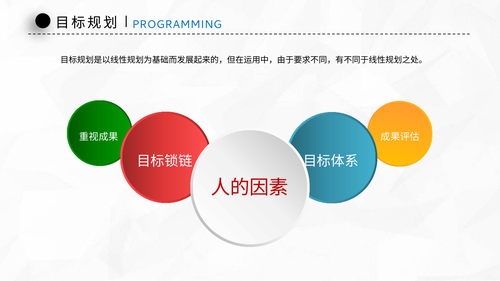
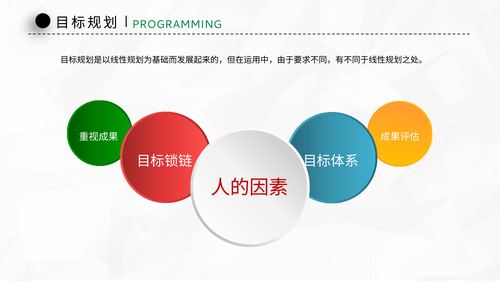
PROGRAMMING colour: blue -> green
